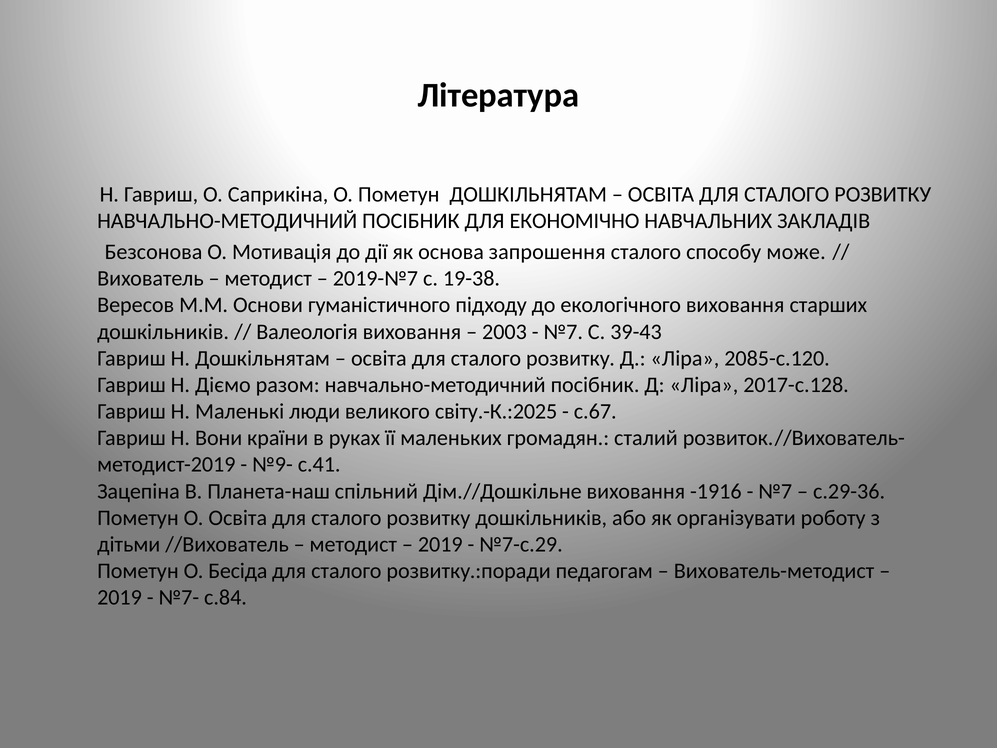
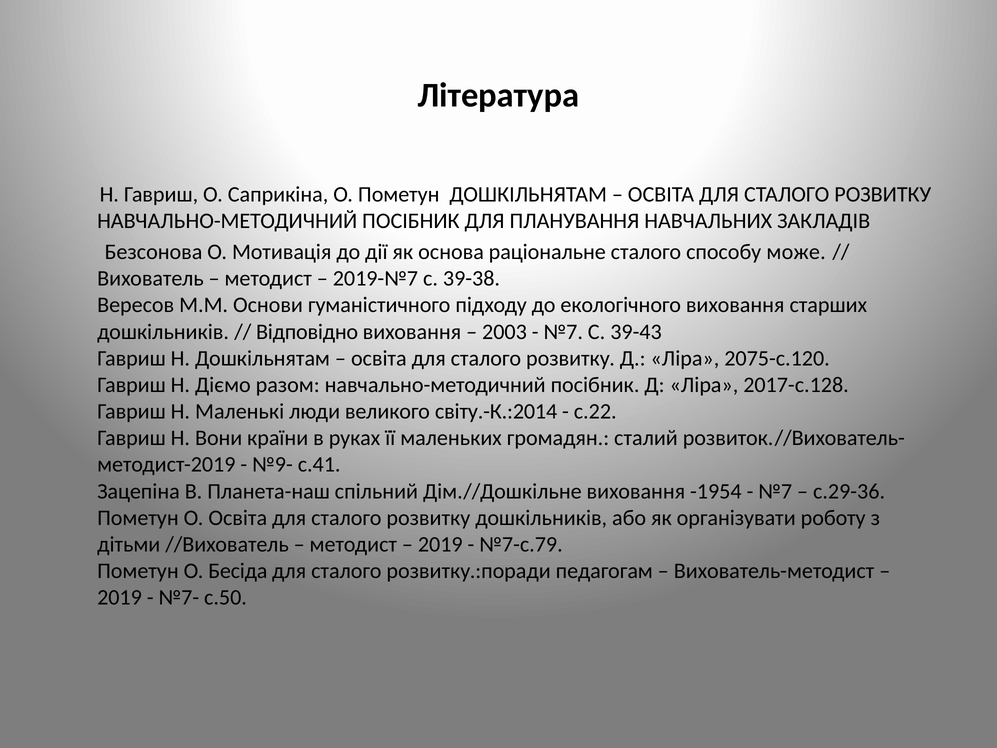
ЕКОНОМІЧНО: ЕКОНОМІЧНО -> ПЛАНУВАННЯ
запрошення: запрошення -> раціональне
19-38: 19-38 -> 39-38
Валеологія: Валеологія -> Відповідно
2085-с.120: 2085-с.120 -> 2075-с.120
світу.-К.:2025: світу.-К.:2025 -> світу.-К.:2014
с.67: с.67 -> с.22
-1916: -1916 -> -1954
№7-с.29: №7-с.29 -> №7-с.79
с.84: с.84 -> с.50
